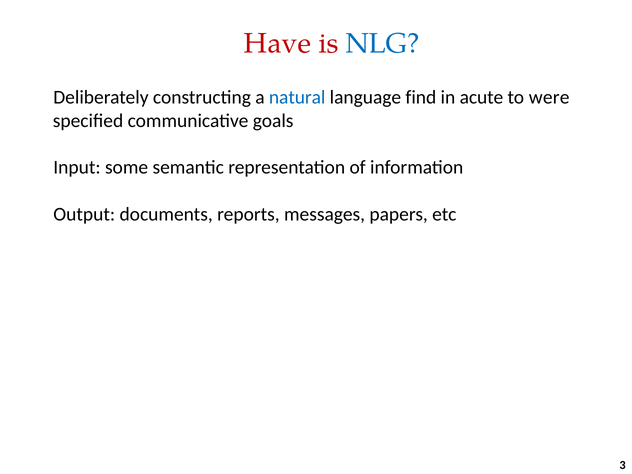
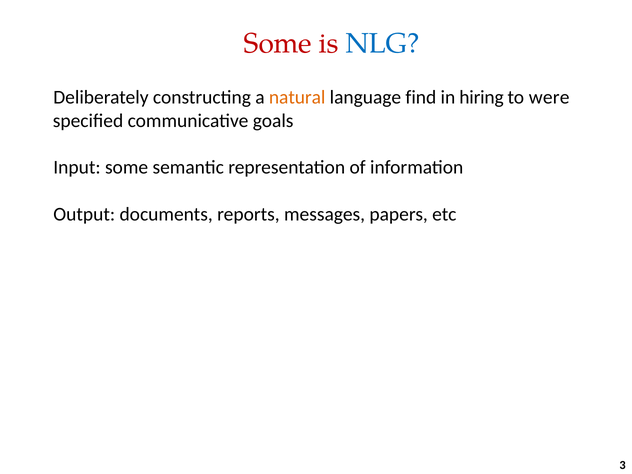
Have at (278, 44): Have -> Some
natural colour: blue -> orange
acute: acute -> hiring
